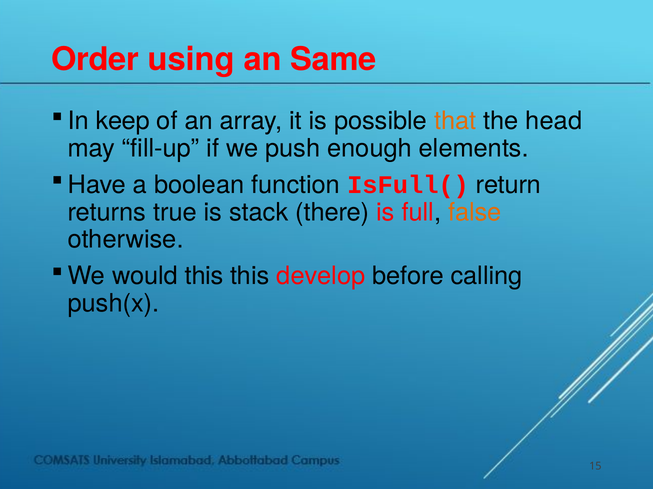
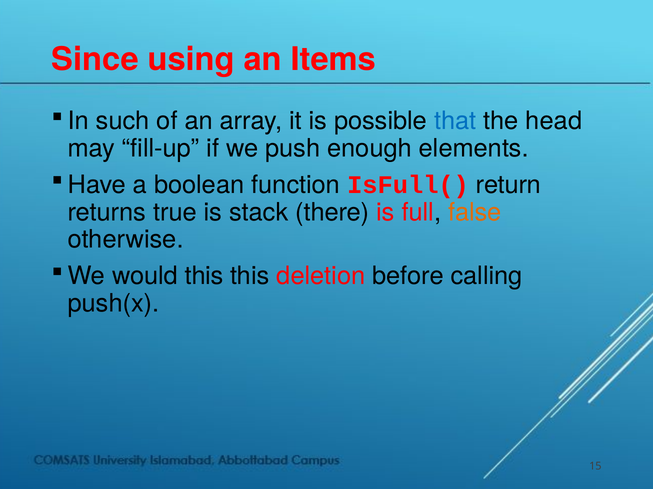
Order: Order -> Since
Same: Same -> Items
keep: keep -> such
that colour: orange -> blue
develop: develop -> deletion
